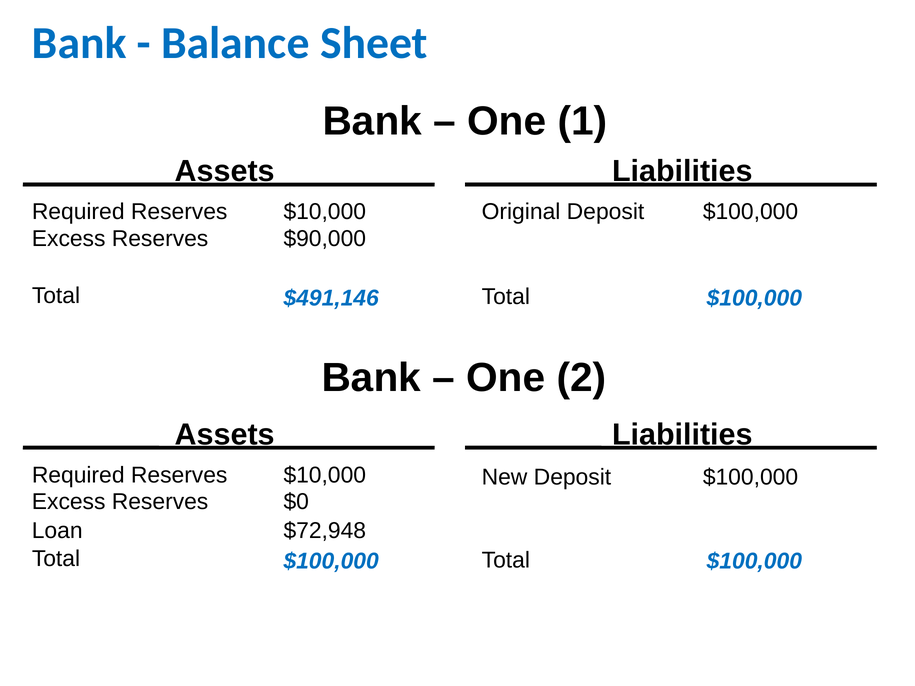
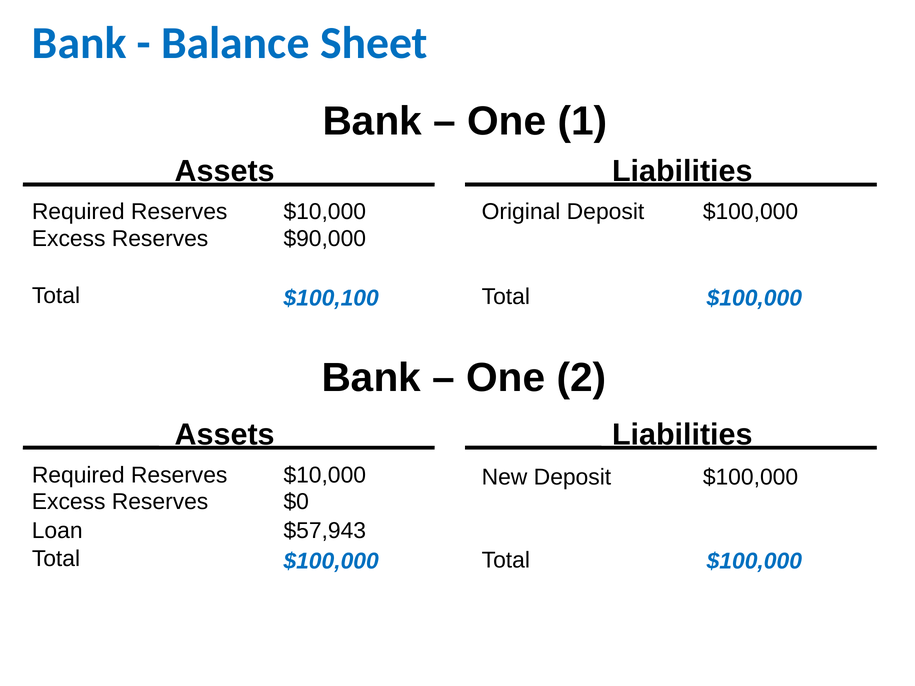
$491,146: $491,146 -> $100,100
$72,948: $72,948 -> $57,943
